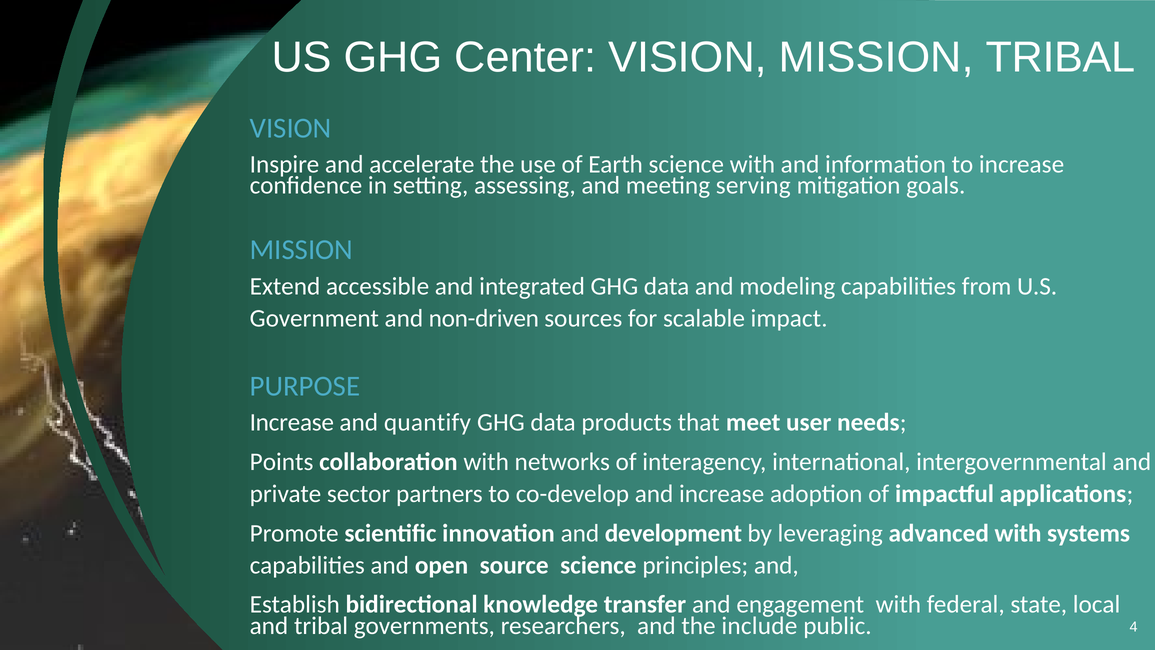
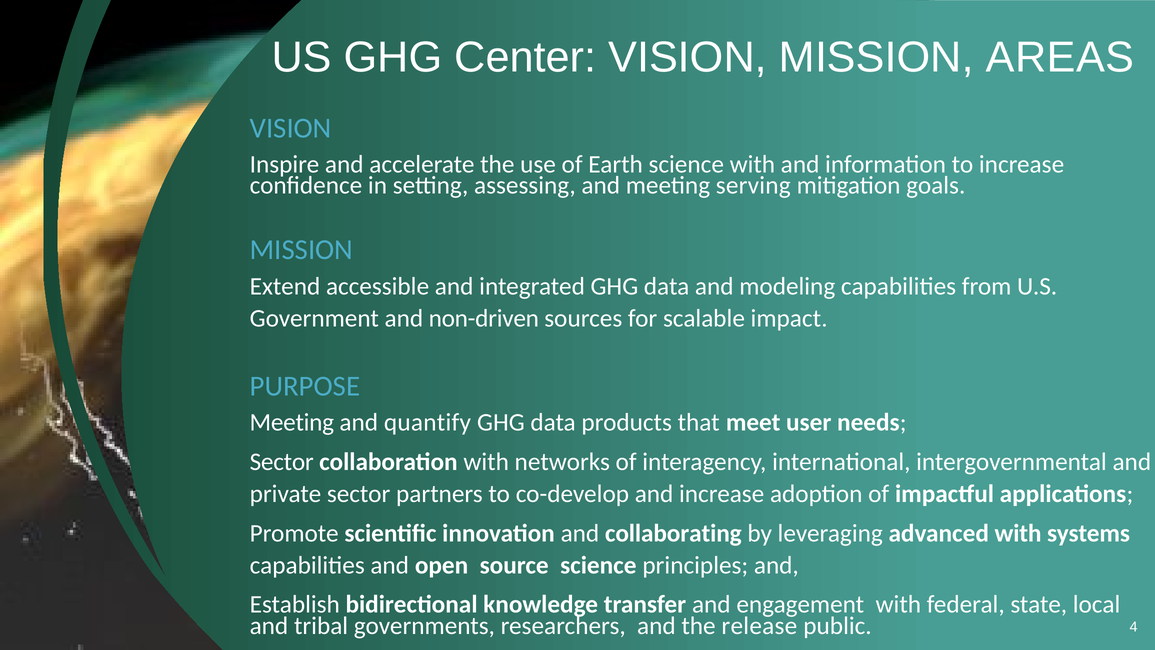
MISSION TRIBAL: TRIBAL -> AREAS
Increase at (292, 422): Increase -> Meeting
Points at (282, 462): Points -> Sector
development: development -> collaborating
include: include -> release
